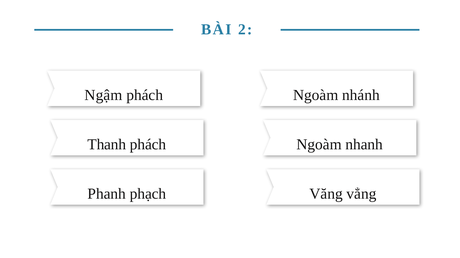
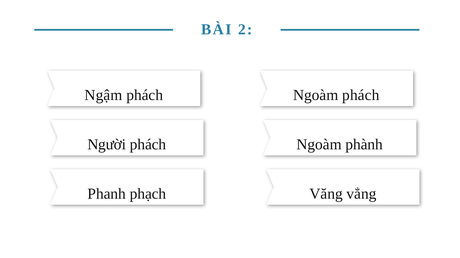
Ngoàm nhánh: nhánh -> phách
Thanh: Thanh -> Người
nhanh: nhanh -> phành
